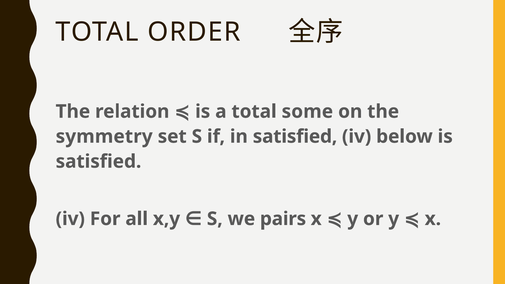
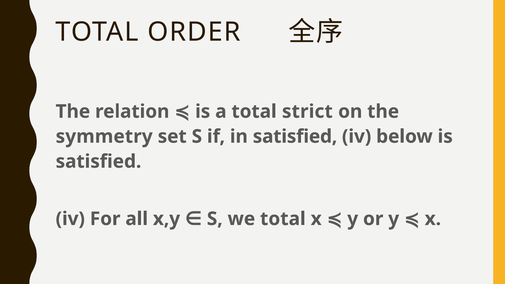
some: some -> strict
we pairs: pairs -> total
